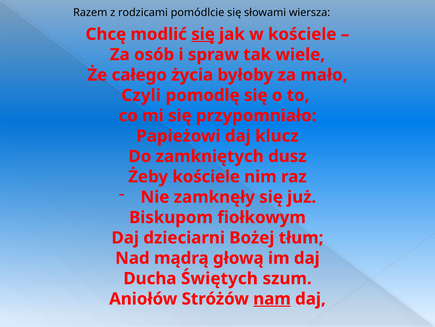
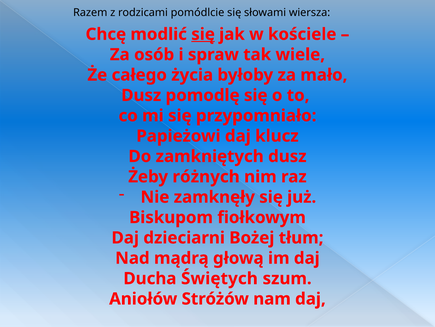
Czyli at (141, 95): Czyli -> Dusz
Żeby kościele: kościele -> różnych
nam underline: present -> none
